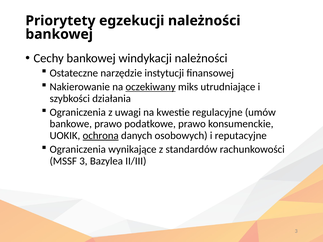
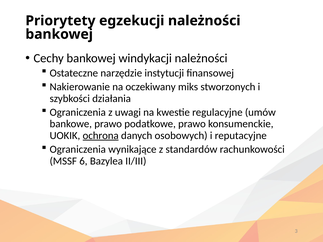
oczekiwany underline: present -> none
utrudniające: utrudniające -> stworzonych
MSSF 3: 3 -> 6
